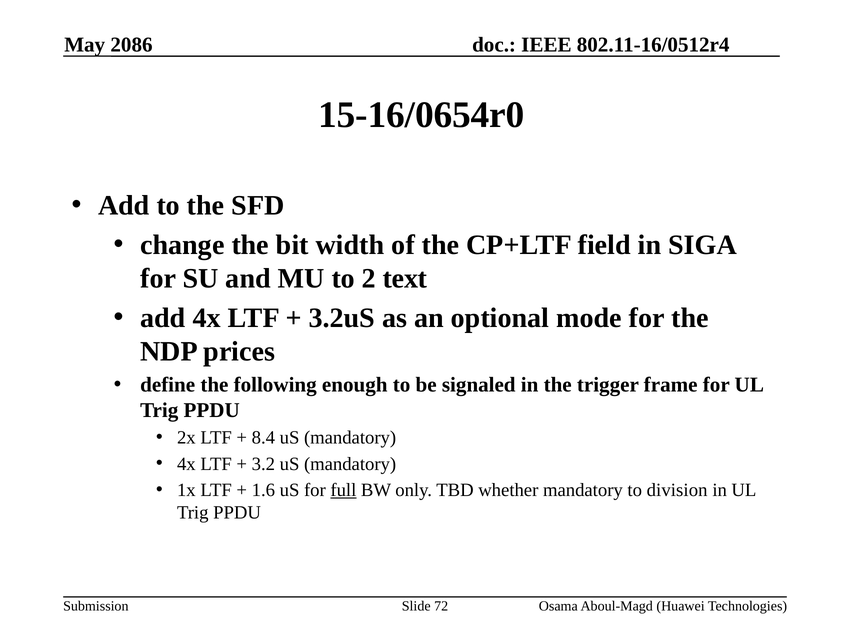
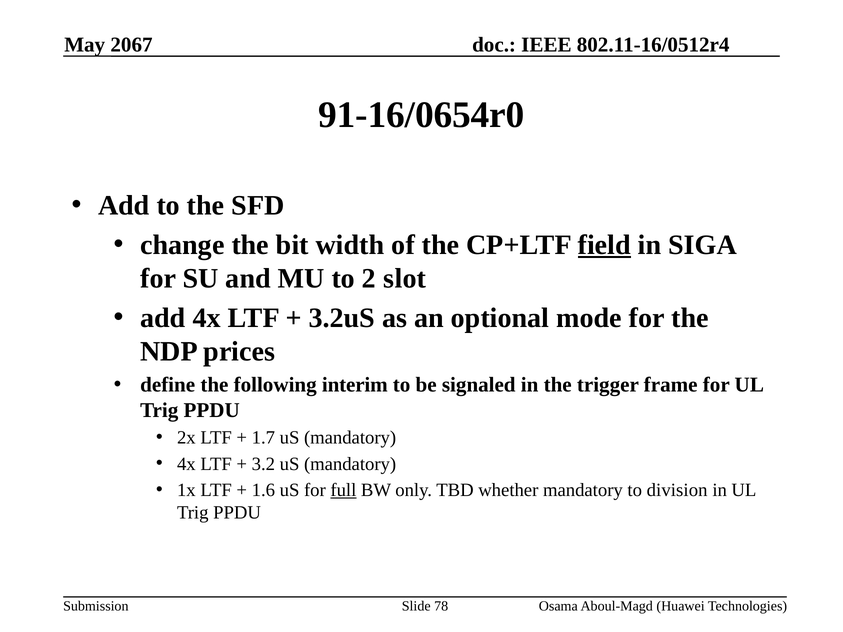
2086: 2086 -> 2067
15-16/0654r0: 15-16/0654r0 -> 91-16/0654r0
field underline: none -> present
text: text -> slot
enough: enough -> interim
8.4: 8.4 -> 1.7
72: 72 -> 78
